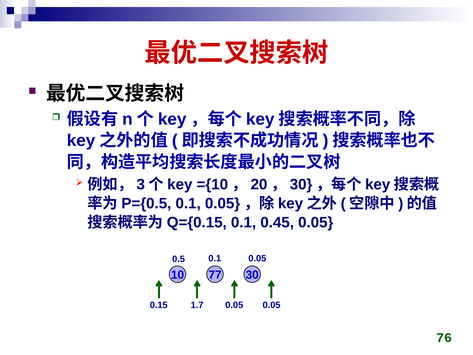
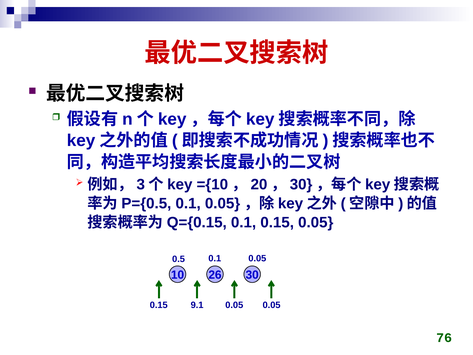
0.1 0.45: 0.45 -> 0.15
77: 77 -> 26
1.7: 1.7 -> 9.1
